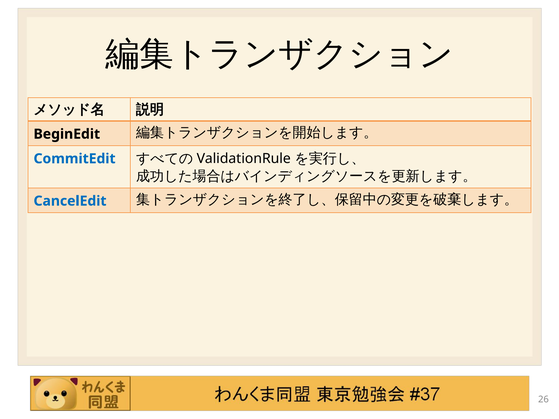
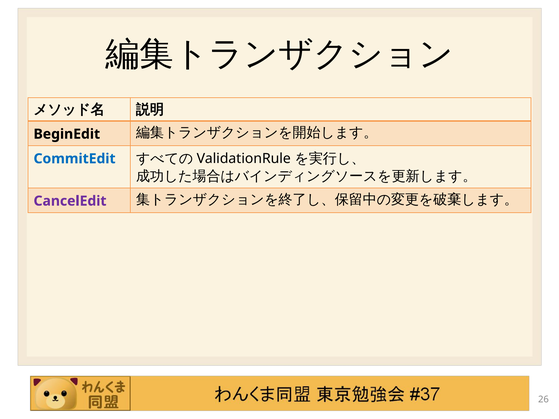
CancelEdit colour: blue -> purple
